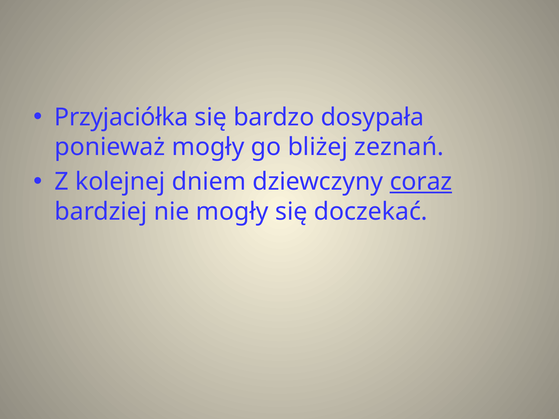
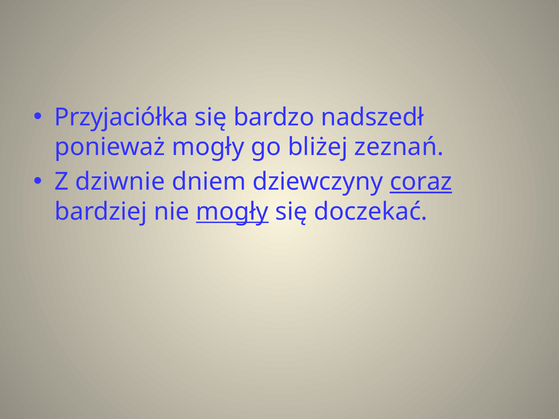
dosypała: dosypała -> nadszedł
kolejnej: kolejnej -> dziwnie
mogły at (232, 212) underline: none -> present
